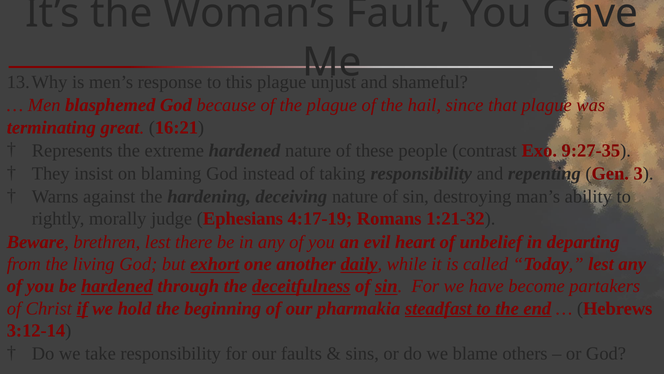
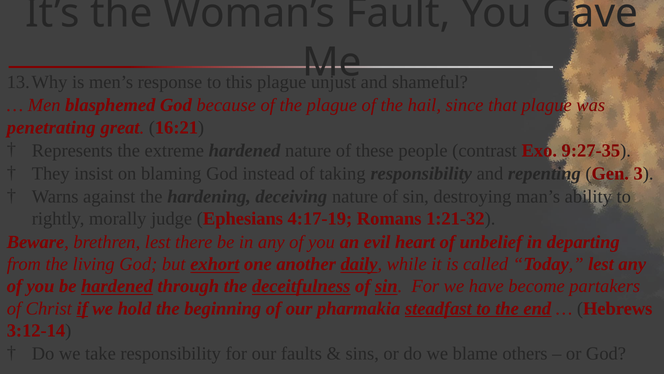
terminating: terminating -> penetrating
